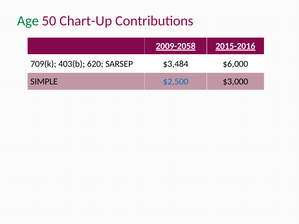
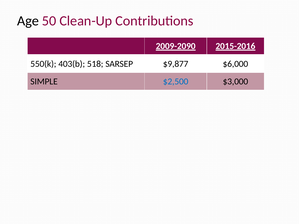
Age colour: green -> black
Chart-Up: Chart-Up -> Clean-Up
2009-2058: 2009-2058 -> 2009-2090
709(k: 709(k -> 550(k
620: 620 -> 518
$3,484: $3,484 -> $9,877
